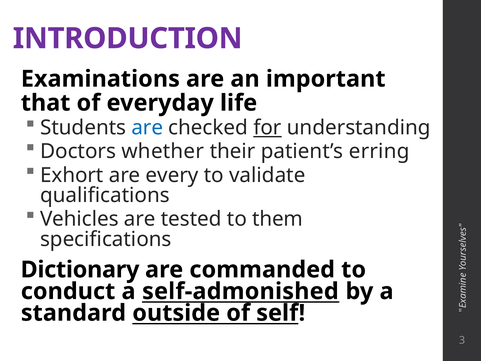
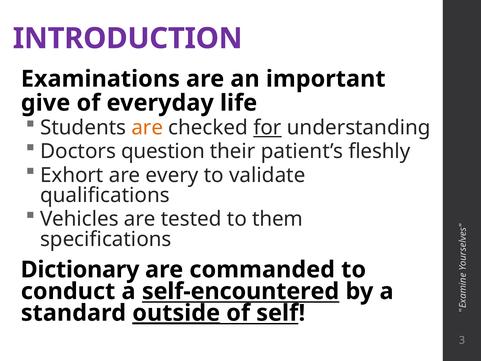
that: that -> give
are at (147, 128) colour: blue -> orange
whether: whether -> question
erring: erring -> fleshly
self-admonished: self-admonished -> self-encountered
outside underline: none -> present
